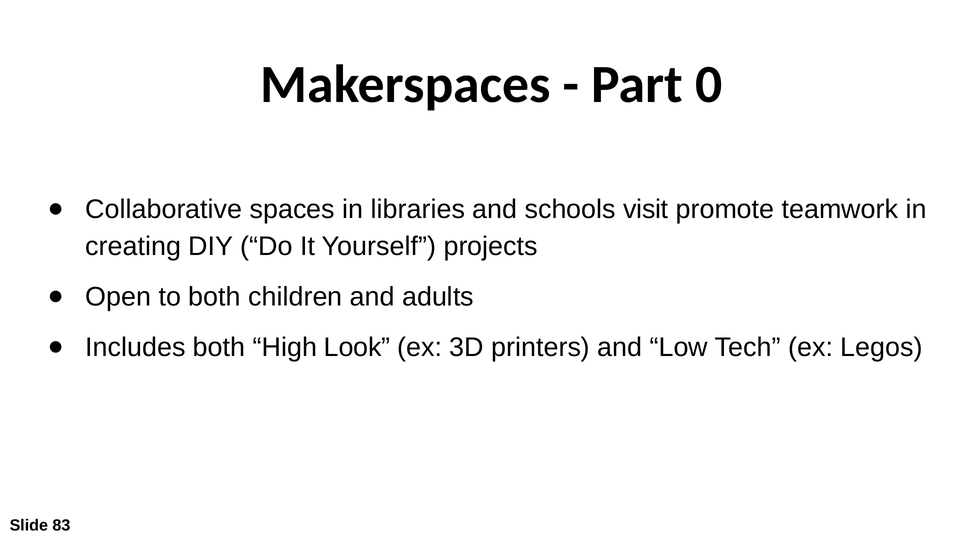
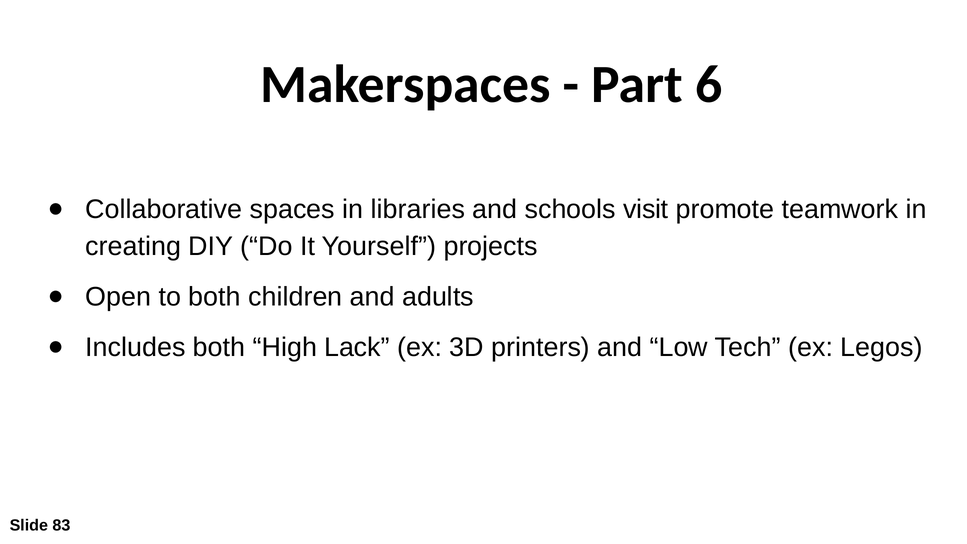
0: 0 -> 6
Look: Look -> Lack
